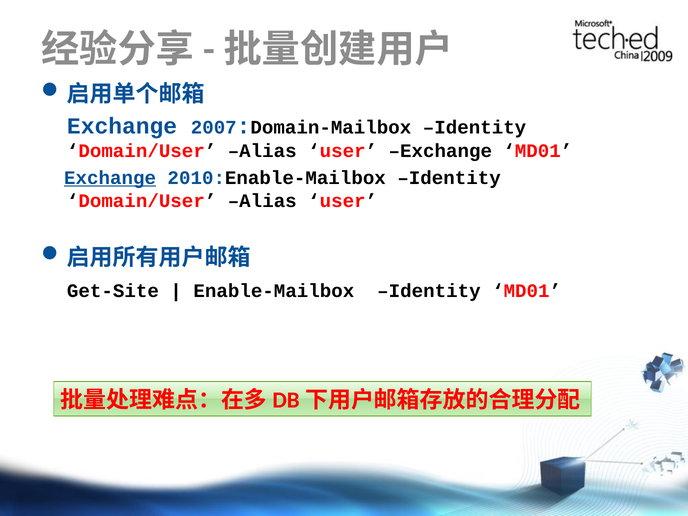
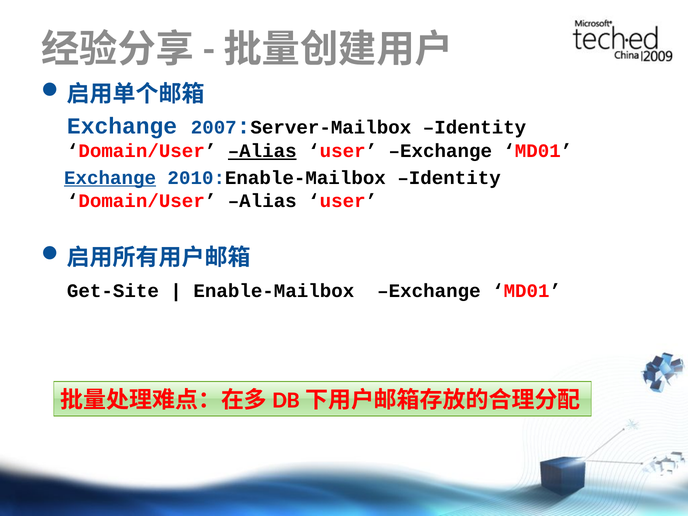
Domain-Mailbox: Domain-Mailbox -> Server-Mailbox
Alias at (262, 151) underline: none -> present
Enable-Mailbox Identity: Identity -> Exchange
